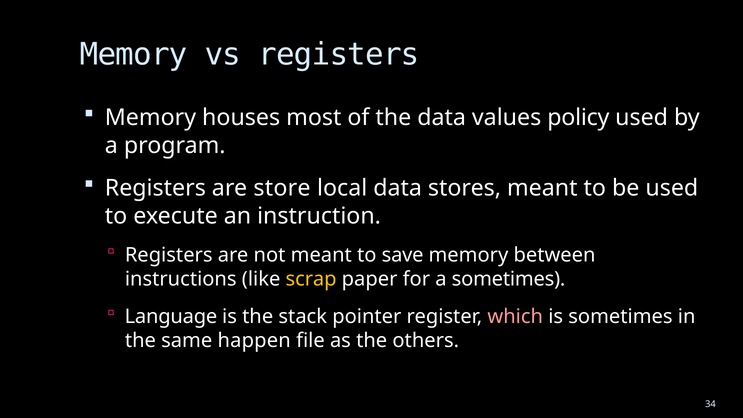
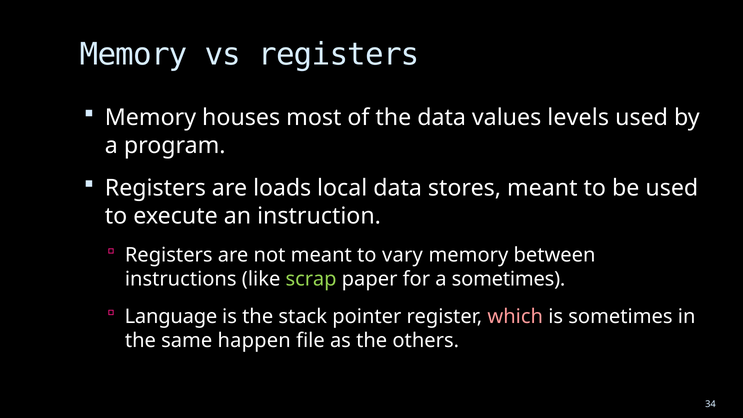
policy: policy -> levels
store: store -> loads
save: save -> vary
scrap colour: yellow -> light green
